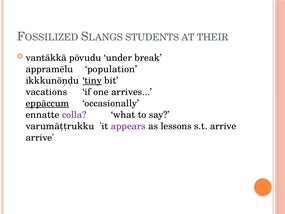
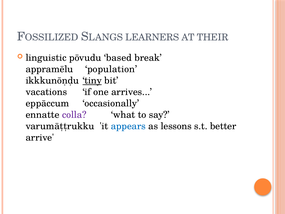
STUDENTS: STUDENTS -> LEARNERS
vantākkā: vantākkā -> linguistic
under: under -> based
eppāccum underline: present -> none
appears colour: purple -> blue
s.t arrive: arrive -> better
